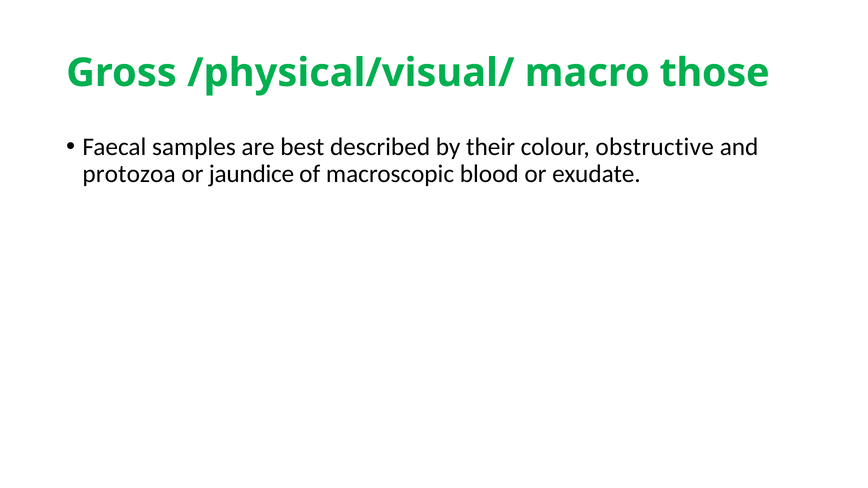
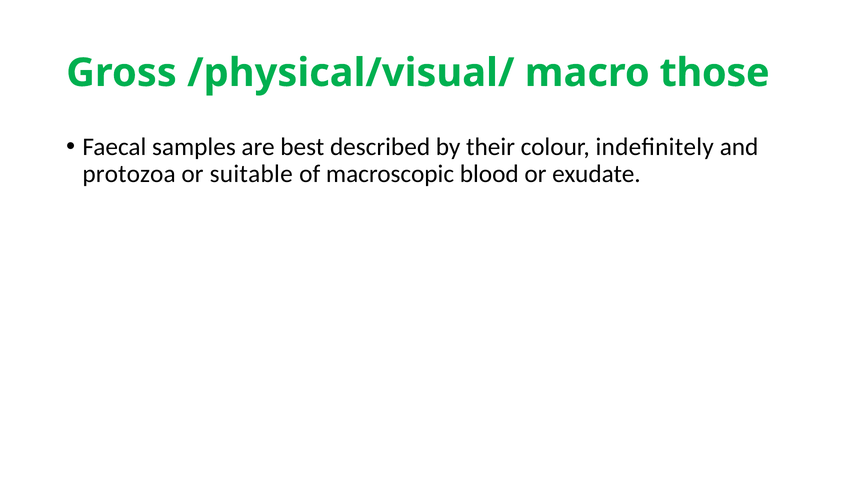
obstructive: obstructive -> indeﬁnitely
jaundice: jaundice -> suitable
